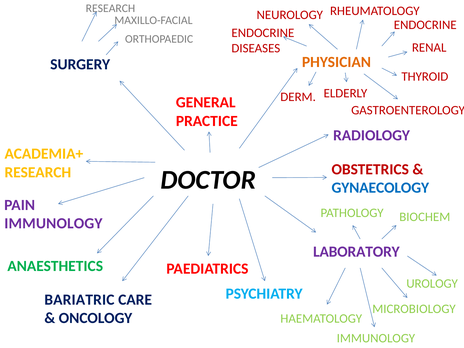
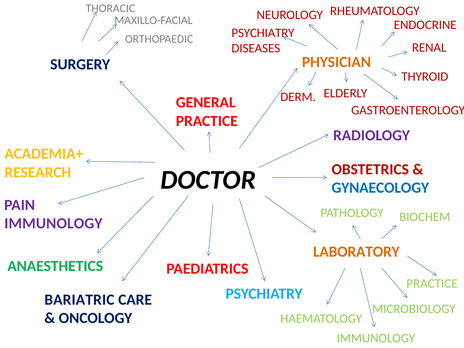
RESEARCH at (110, 8): RESEARCH -> THORACIC
ENDOCRINE at (263, 33): ENDOCRINE -> PSYCHIATRY
LABORATORY colour: purple -> orange
UROLOGY at (432, 284): UROLOGY -> PRACTICE
